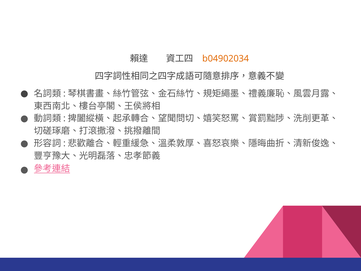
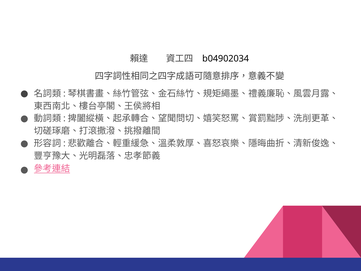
b04902034 colour: orange -> black
